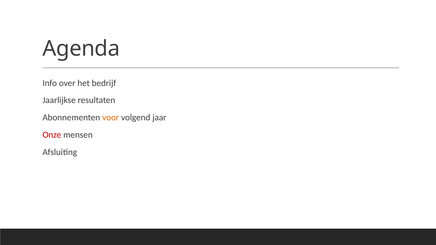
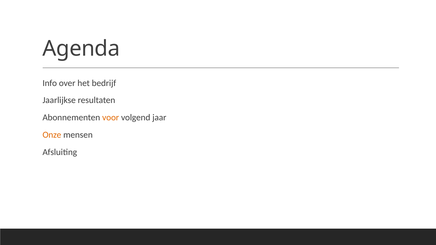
Onze colour: red -> orange
